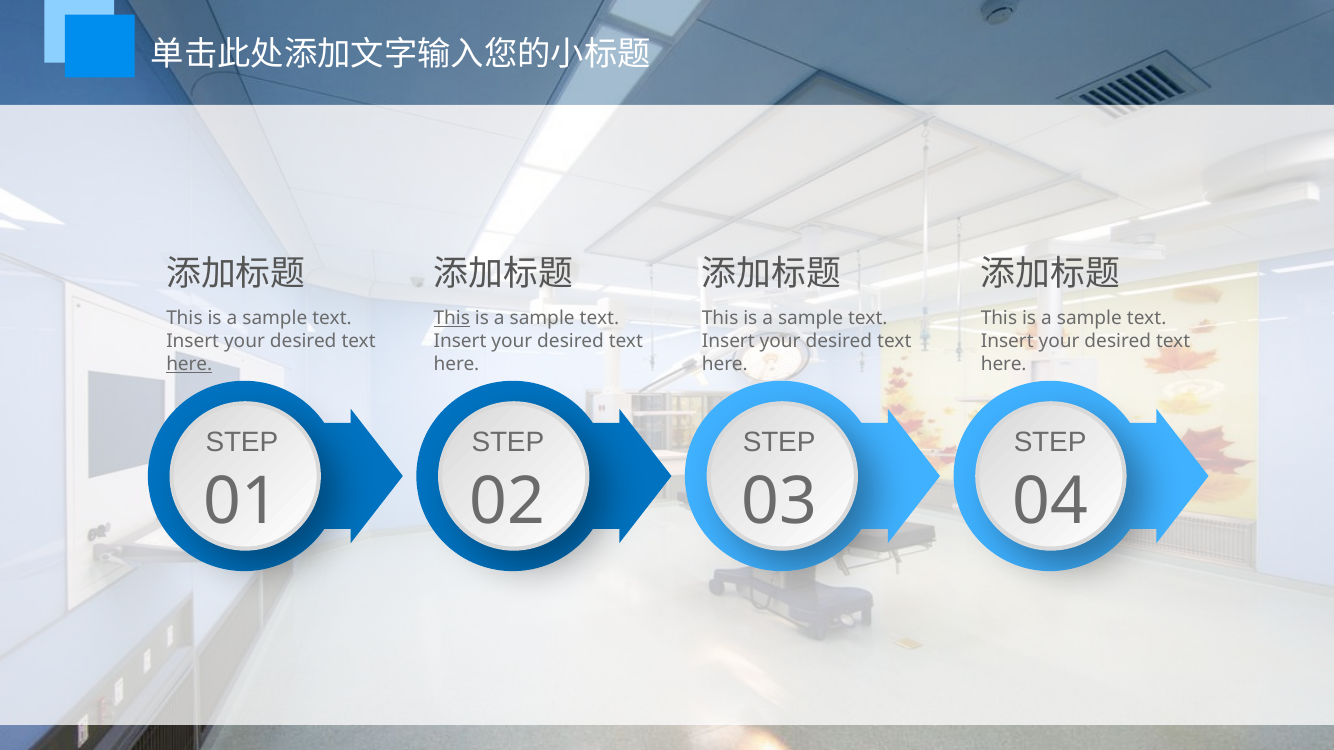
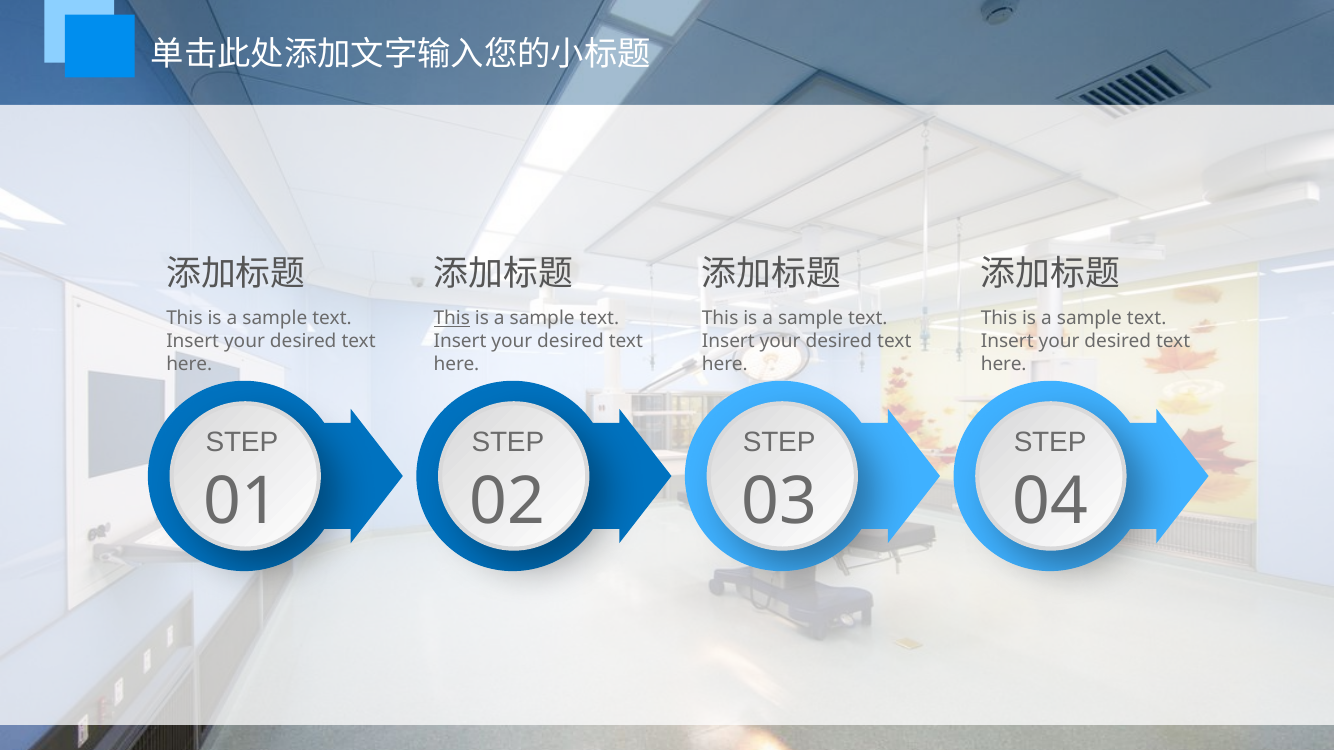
here at (189, 365) underline: present -> none
